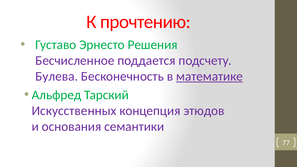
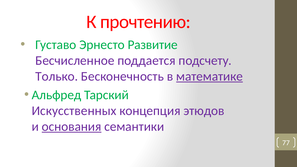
Решения: Решения -> Развитие
Булева: Булева -> Только
основания underline: none -> present
